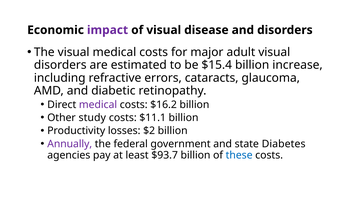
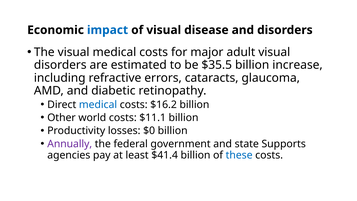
impact colour: purple -> blue
$15.4: $15.4 -> $35.5
medical at (98, 105) colour: purple -> blue
study: study -> world
$2: $2 -> $0
Diabetes: Diabetes -> Supports
$93.7: $93.7 -> $41.4
